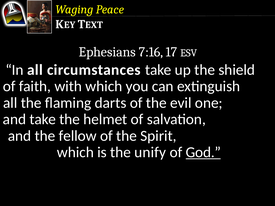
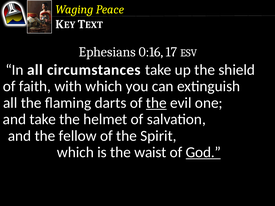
7:16: 7:16 -> 0:16
the at (156, 103) underline: none -> present
unify: unify -> waist
